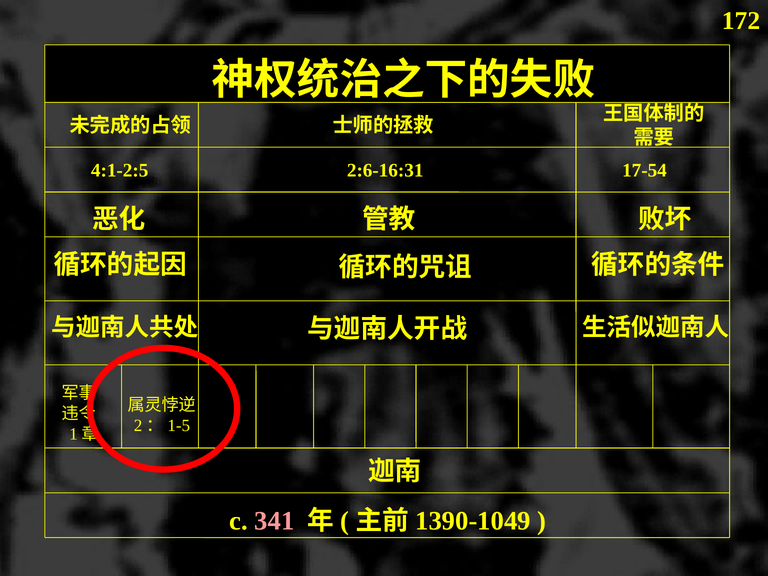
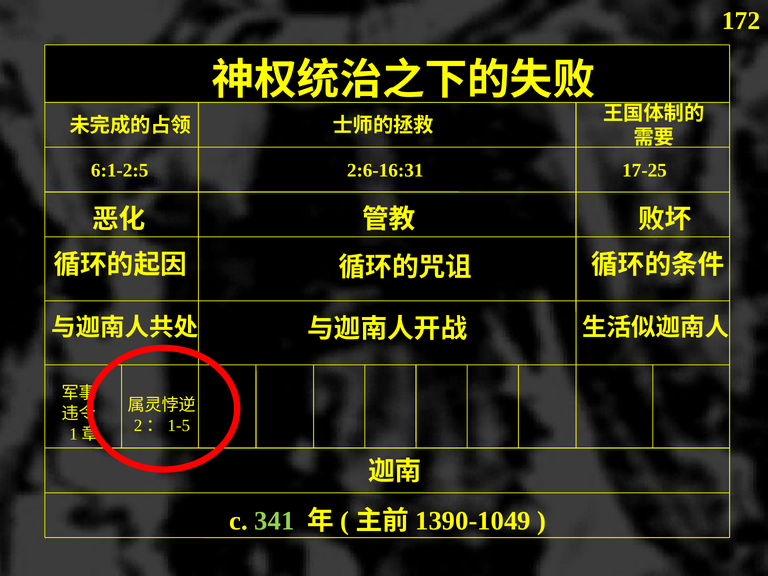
4:1-2:5: 4:1-2:5 -> 6:1-2:5
17-54: 17-54 -> 17-25
341 colour: pink -> light green
